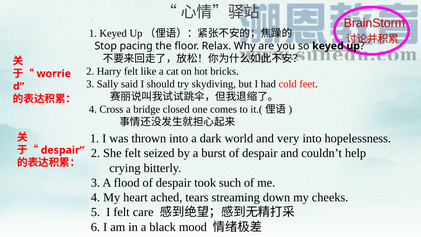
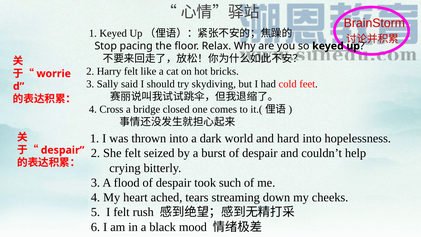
very: very -> hard
care: care -> rush
